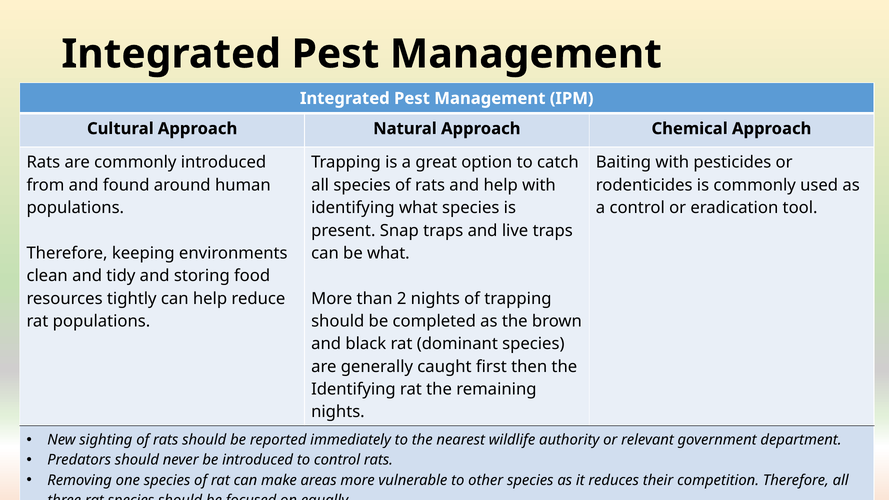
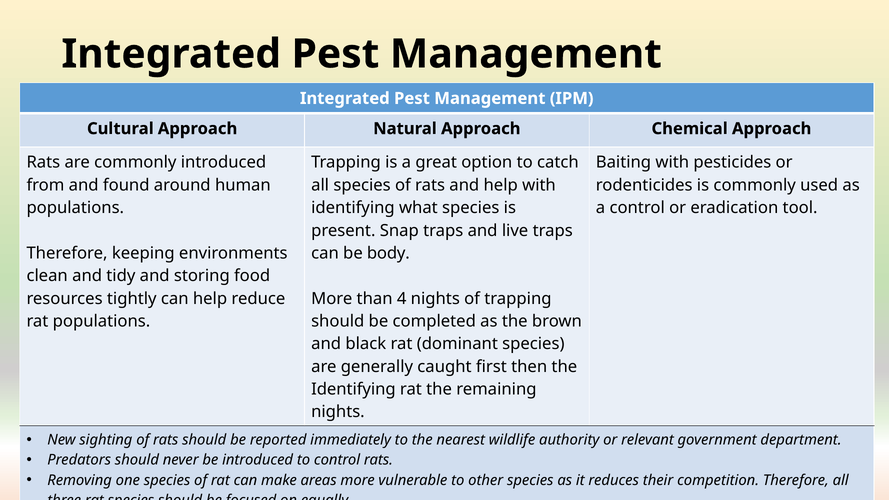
be what: what -> body
2: 2 -> 4
